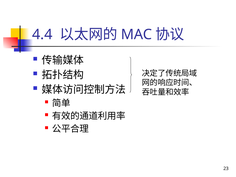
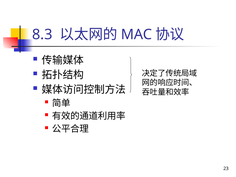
4.4: 4.4 -> 8.3
